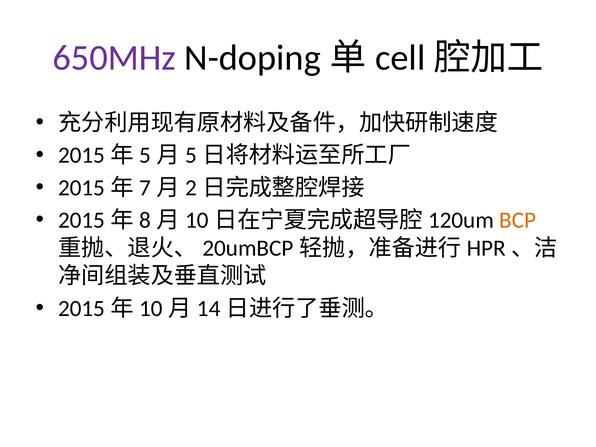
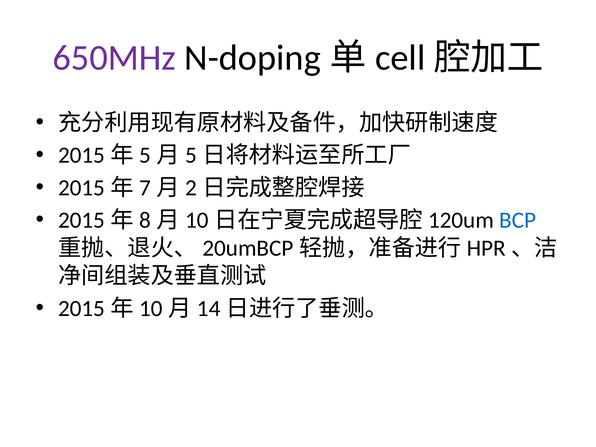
BCP colour: orange -> blue
